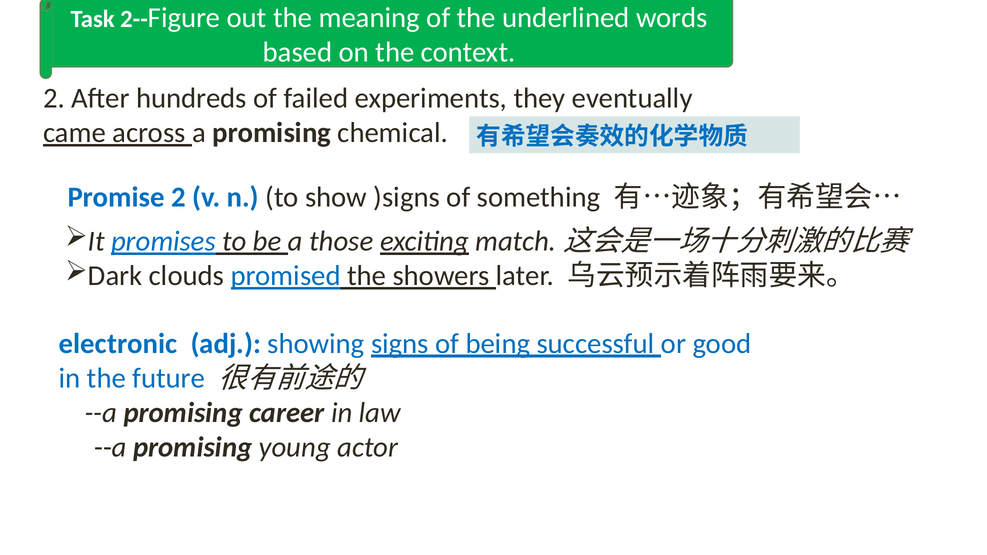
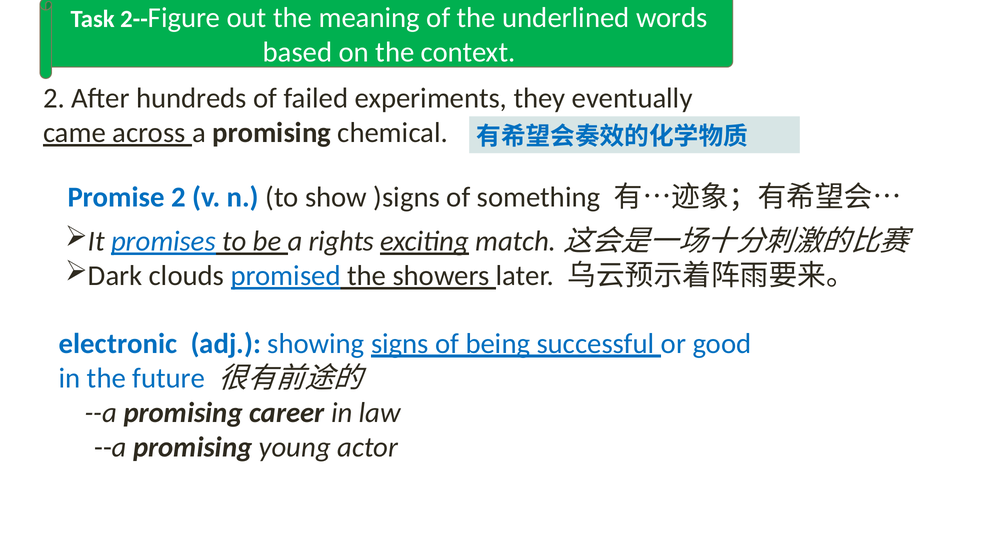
those: those -> rights
